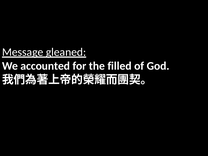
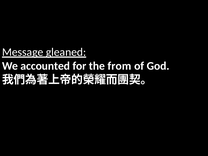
filled: filled -> from
